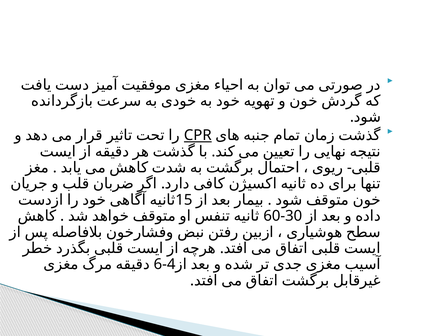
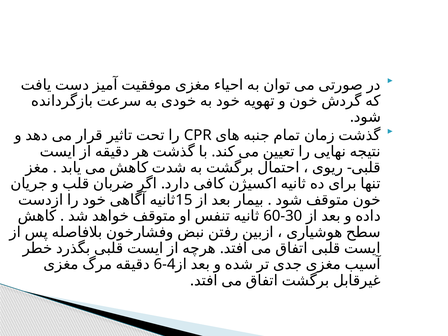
CPR underline: present -> none
